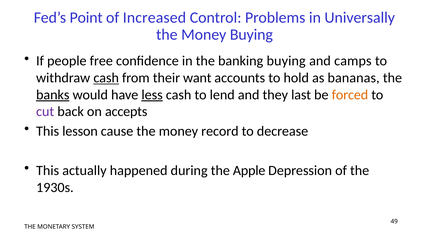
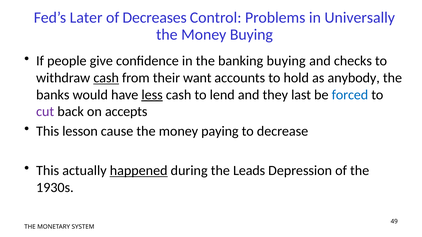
Point: Point -> Later
Increased: Increased -> Decreases
free: free -> give
camps: camps -> checks
bananas: bananas -> anybody
banks underline: present -> none
forced colour: orange -> blue
record: record -> paying
happened underline: none -> present
Apple: Apple -> Leads
